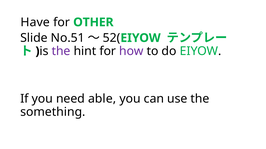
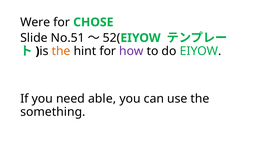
Have: Have -> Were
OTHER: OTHER -> CHOSE
the at (61, 51) colour: purple -> orange
